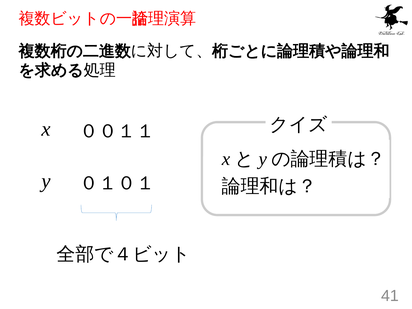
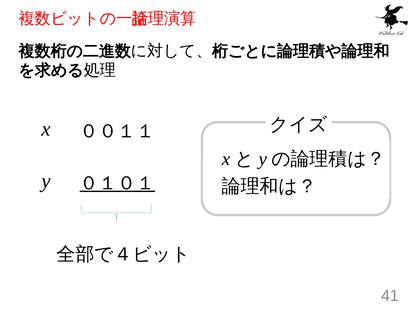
０１０１ underline: none -> present
